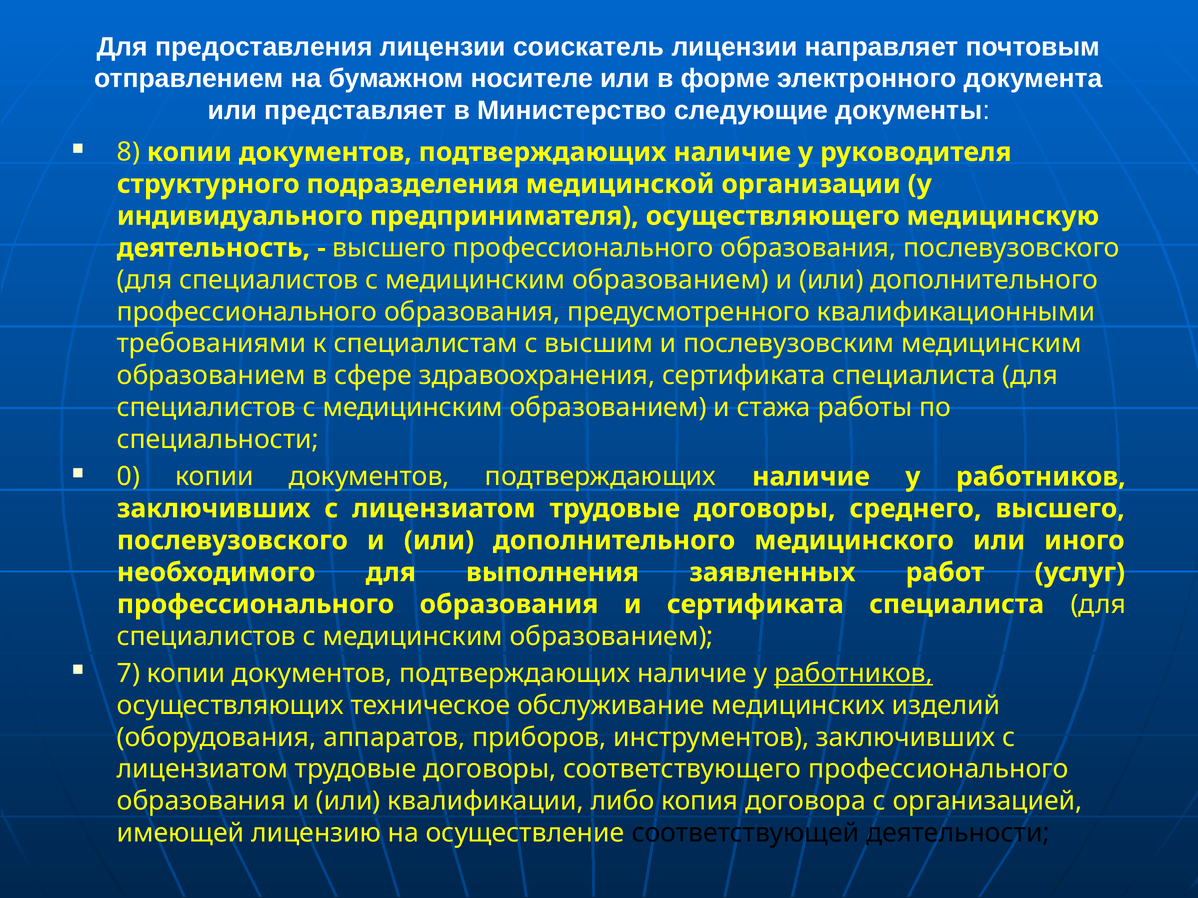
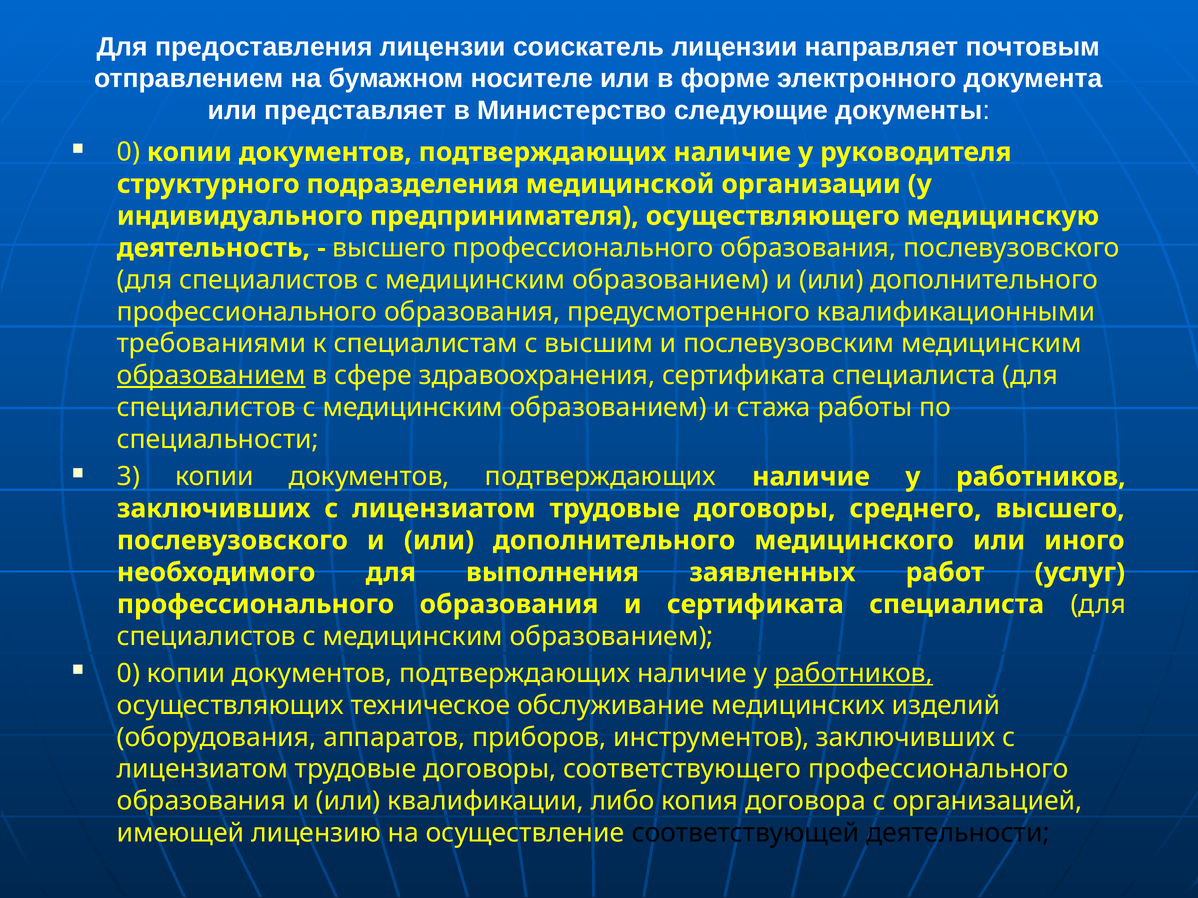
8 at (128, 152): 8 -> 0
образованием at (211, 376) underline: none -> present
0: 0 -> 3
7 at (128, 674): 7 -> 0
